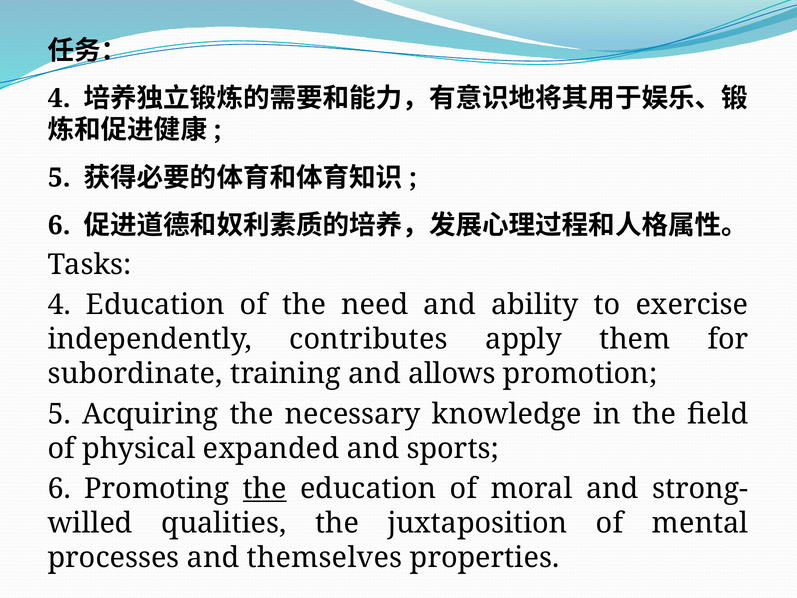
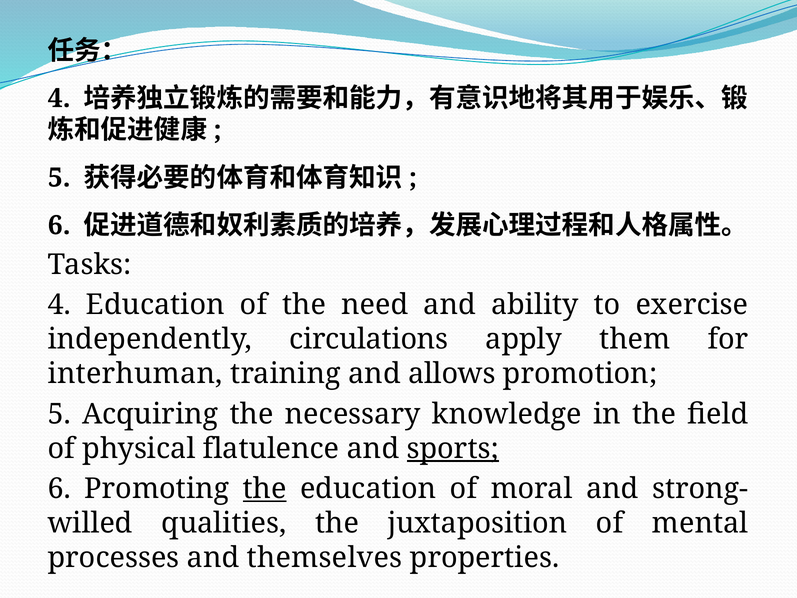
contributes: contributes -> circulations
subordinate: subordinate -> interhuman
expanded: expanded -> flatulence
sports underline: none -> present
